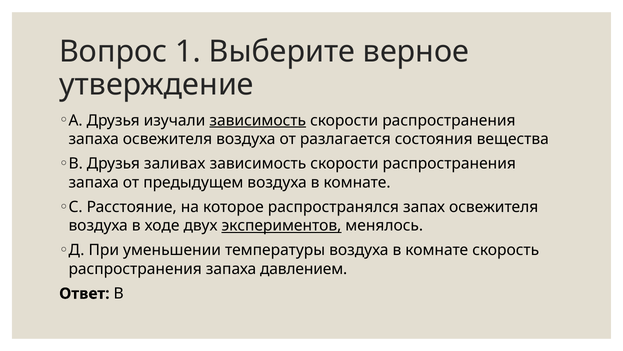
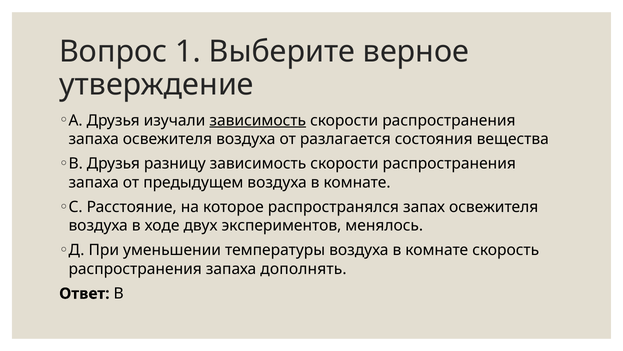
заливах: заливах -> разницу
экспериментов underline: present -> none
давлением: давлением -> дополнять
